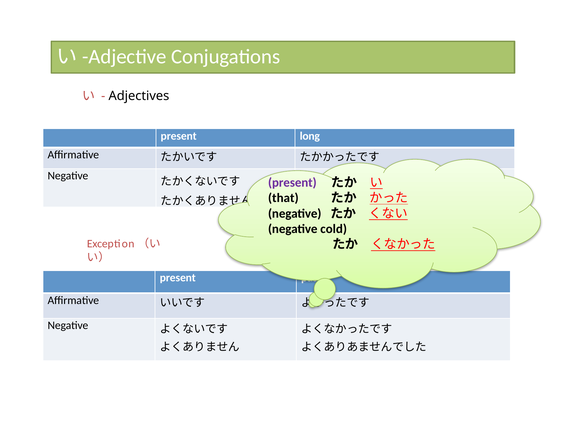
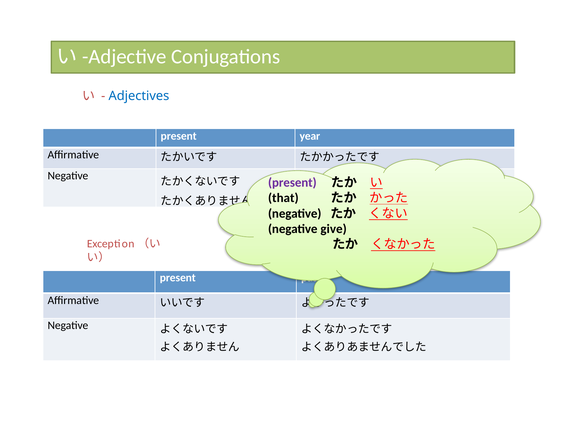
Adjectives colour: black -> blue
long: long -> year
cold: cold -> give
